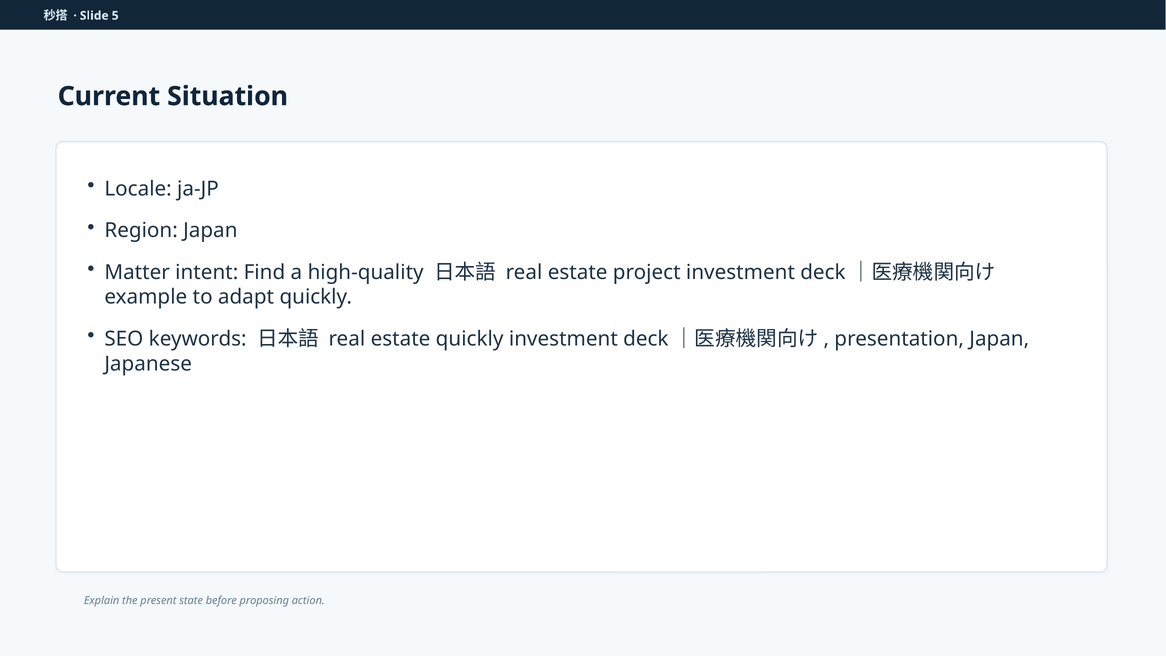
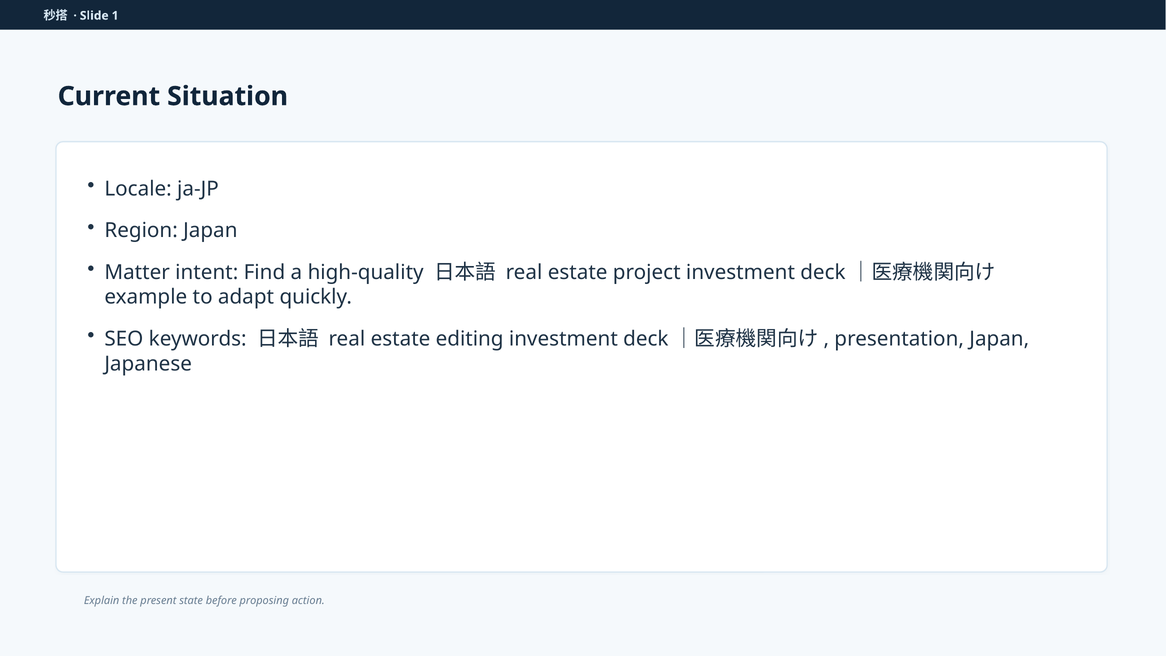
5: 5 -> 1
estate quickly: quickly -> editing
